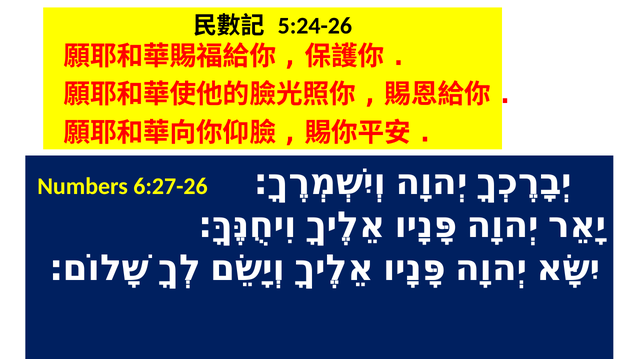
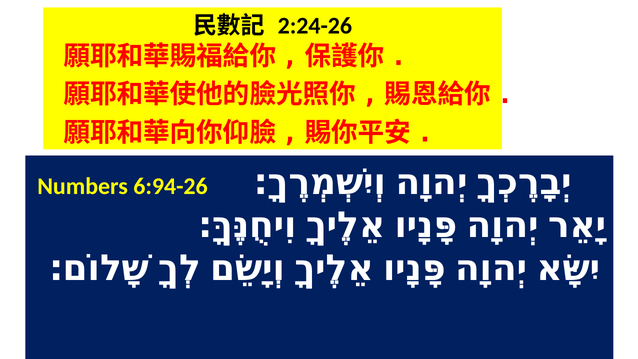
5:24-26: 5:24-26 -> 2:24-26
6:27-26: 6:27-26 -> 6:94-26
